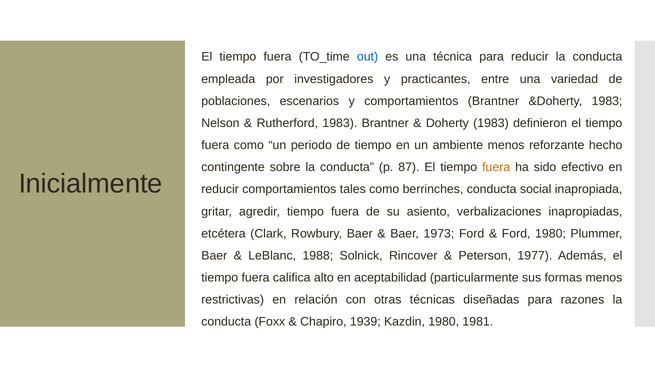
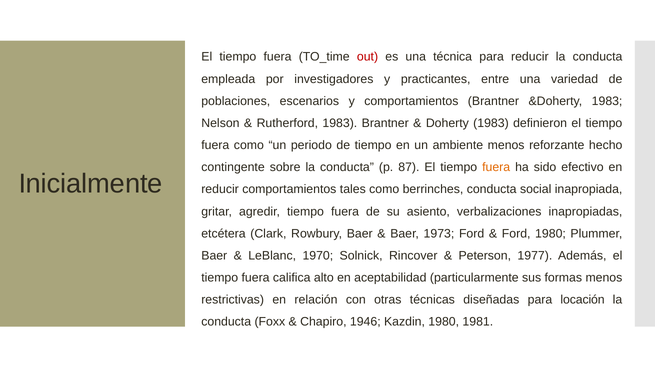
out colour: blue -> red
1988: 1988 -> 1970
razones: razones -> locación
1939: 1939 -> 1946
